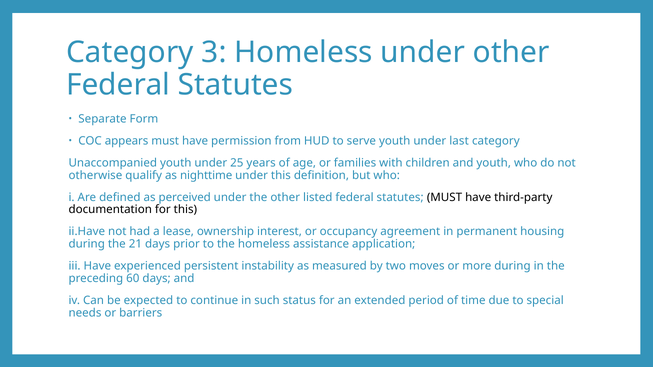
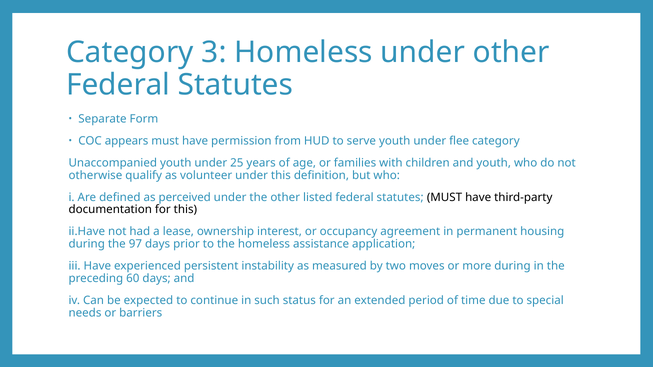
last: last -> flee
nighttime: nighttime -> volunteer
21: 21 -> 97
